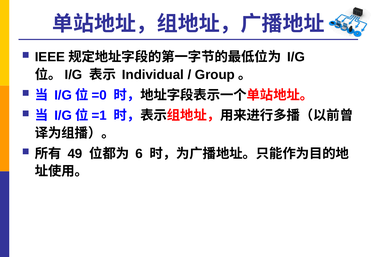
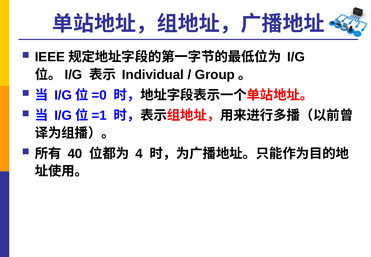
49: 49 -> 40
6: 6 -> 4
